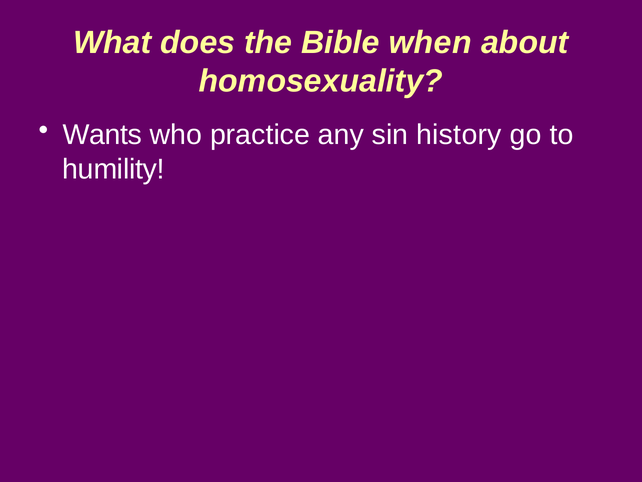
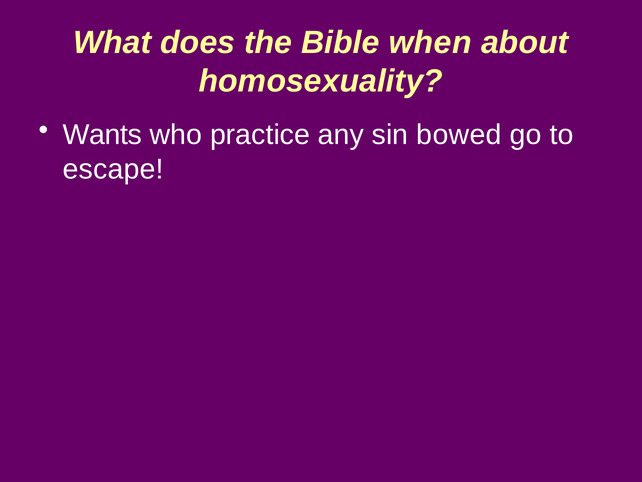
history: history -> bowed
humility: humility -> escape
